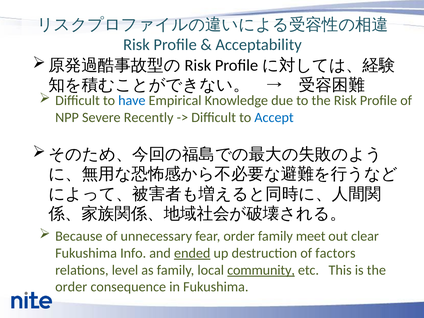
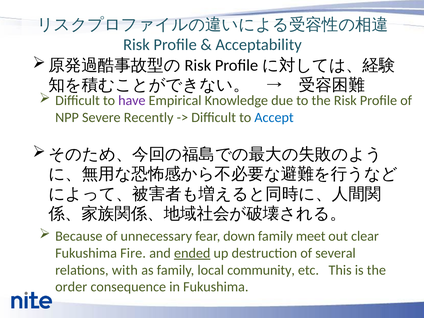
have colour: blue -> purple
fear order: order -> down
Info: Info -> Fire
factors: factors -> several
level: level -> with
community underline: present -> none
